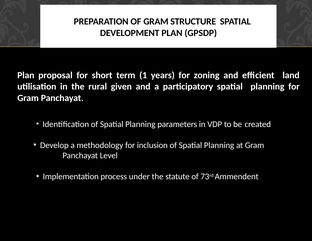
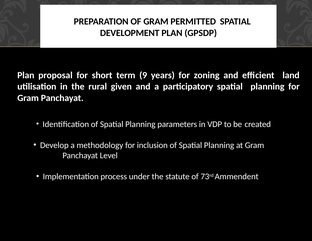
STRUCTURE: STRUCTURE -> PERMITTED
1: 1 -> 9
